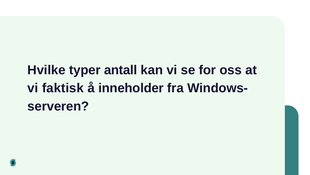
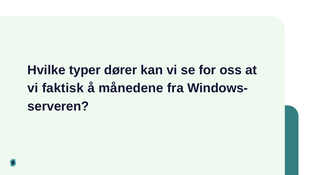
antall: antall -> dører
inneholder: inneholder -> månedene
